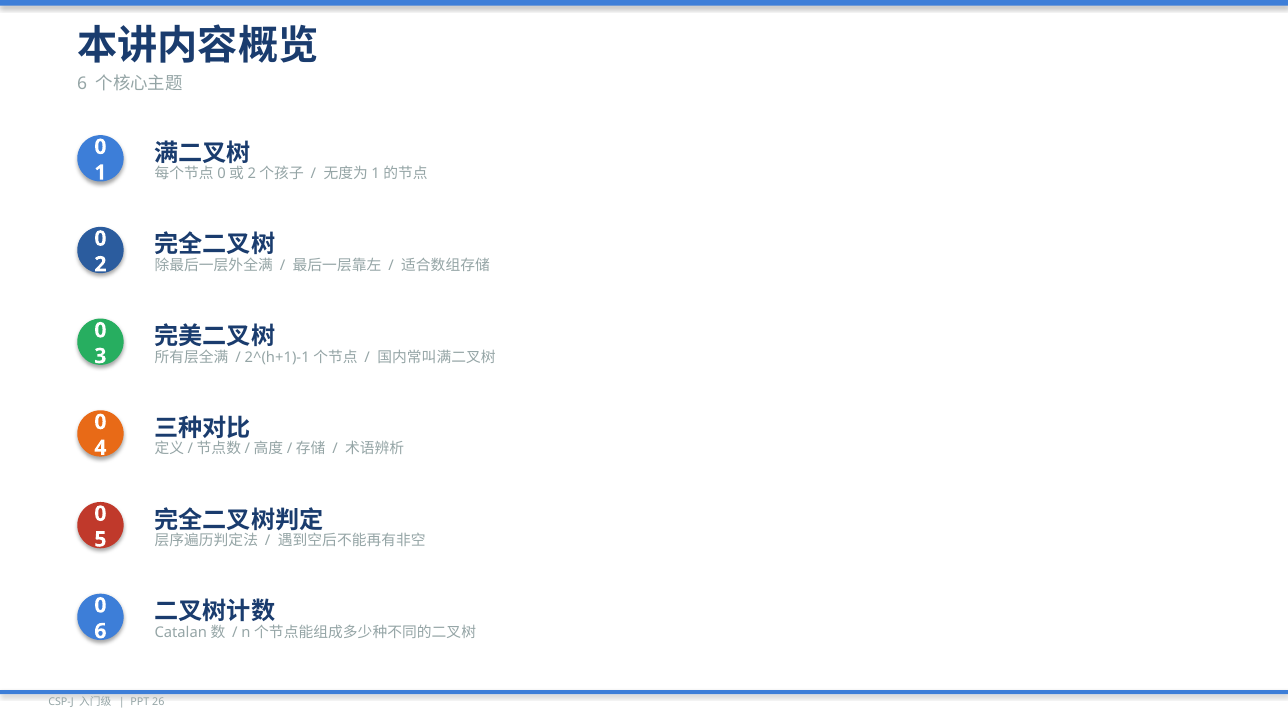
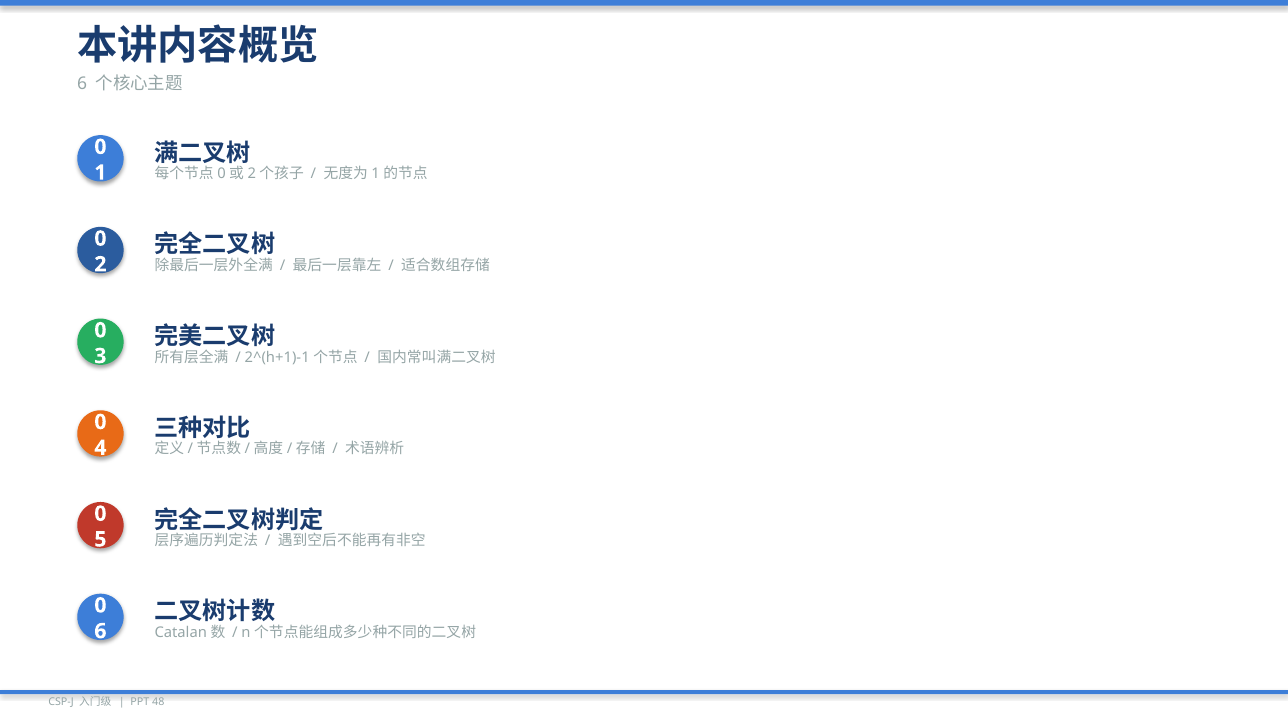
26: 26 -> 48
